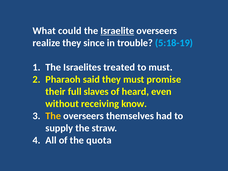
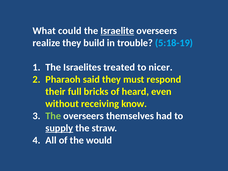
since: since -> build
to must: must -> nicer
promise: promise -> respond
slaves: slaves -> bricks
The at (53, 116) colour: yellow -> light green
supply underline: none -> present
quota: quota -> would
